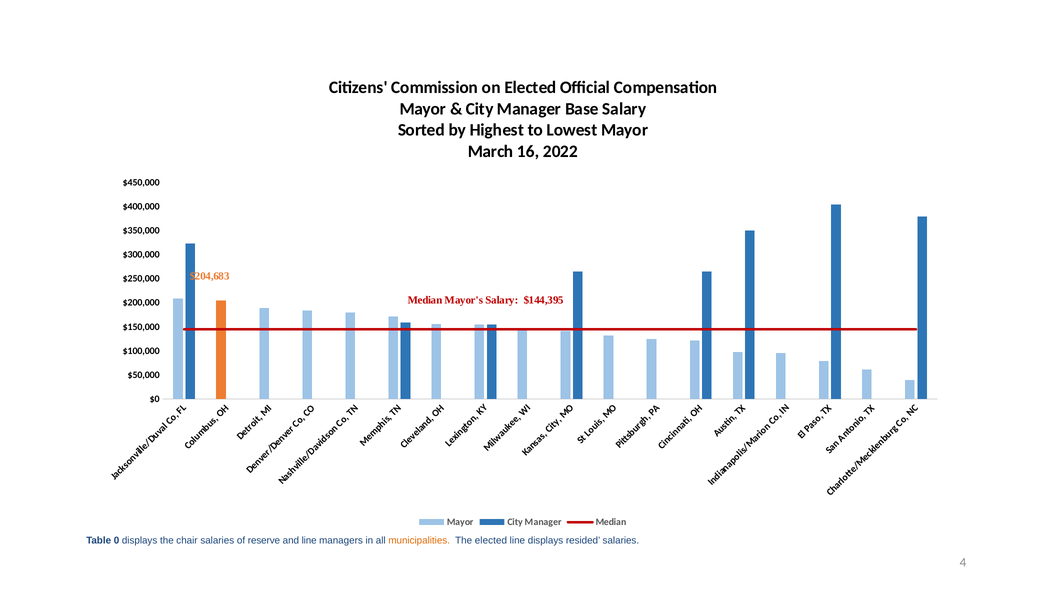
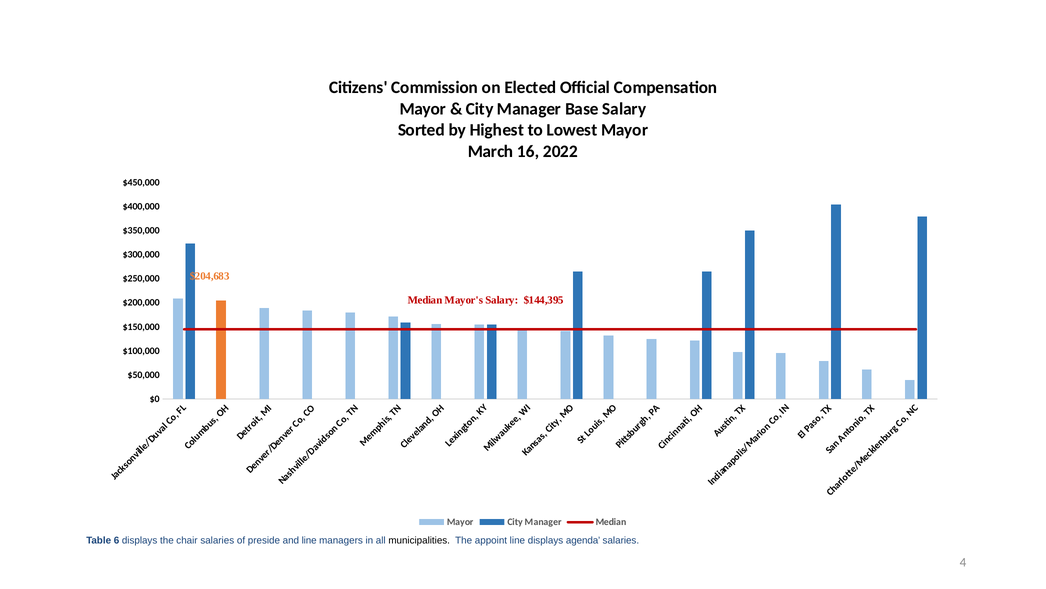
0: 0 -> 6
reserve: reserve -> preside
municipalities colour: orange -> black
The elected: elected -> appoint
resided: resided -> agenda
